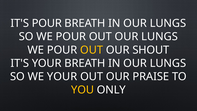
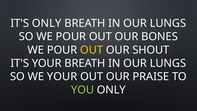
IT'S POUR: POUR -> ONLY
OUT OUR LUNGS: LUNGS -> BONES
YOU colour: yellow -> light green
